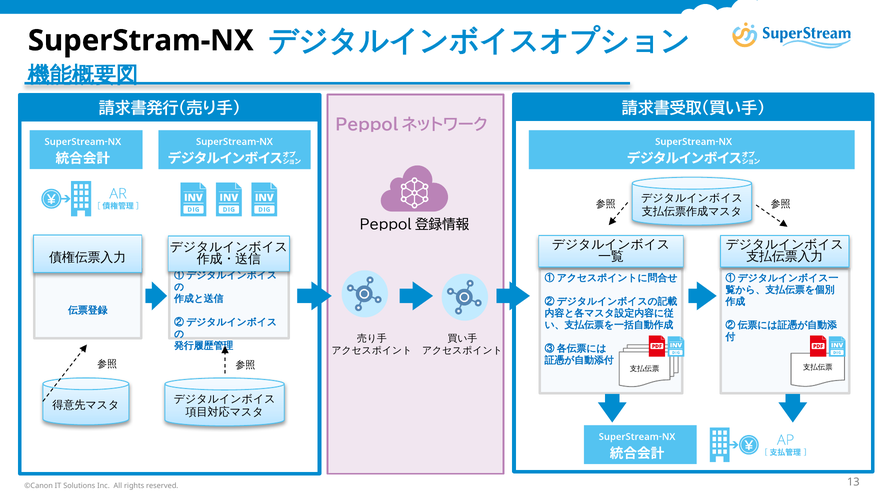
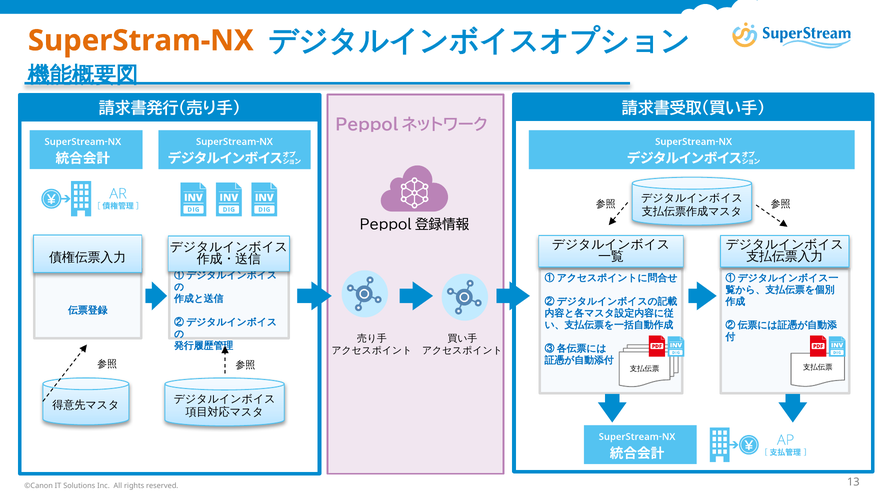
SuperStram-NX colour: black -> orange
